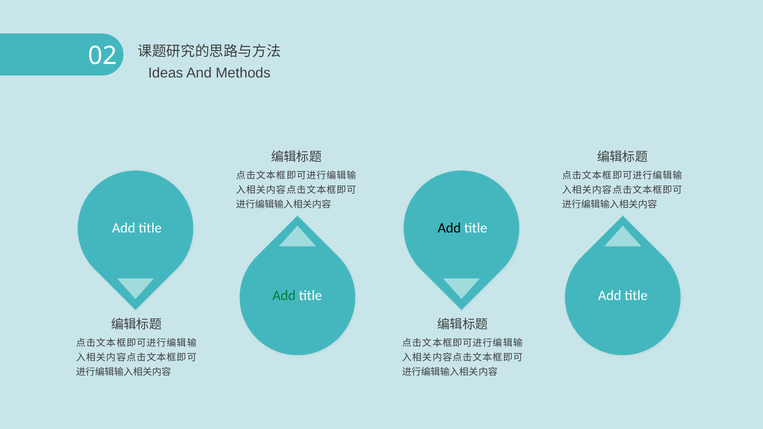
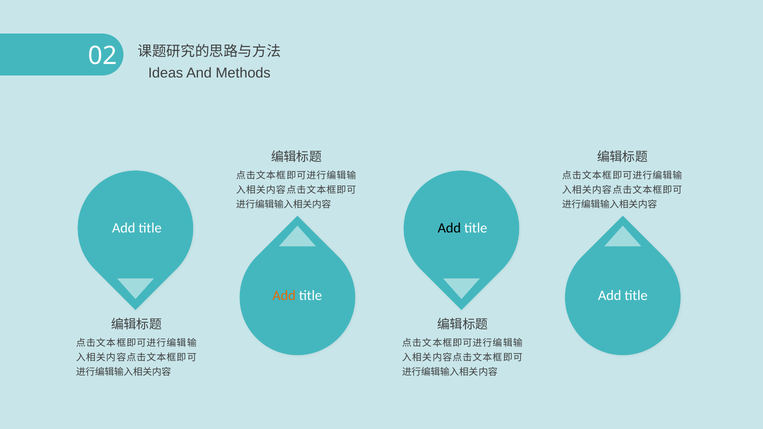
Add at (284, 295) colour: green -> orange
